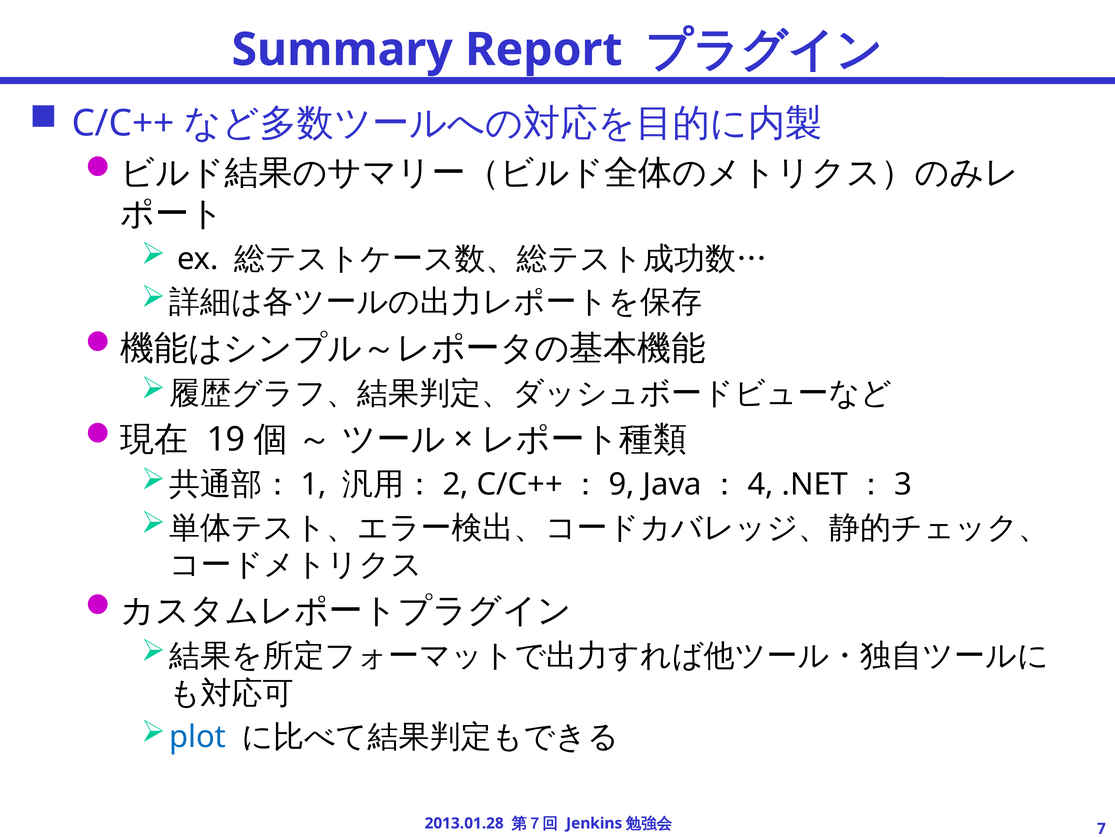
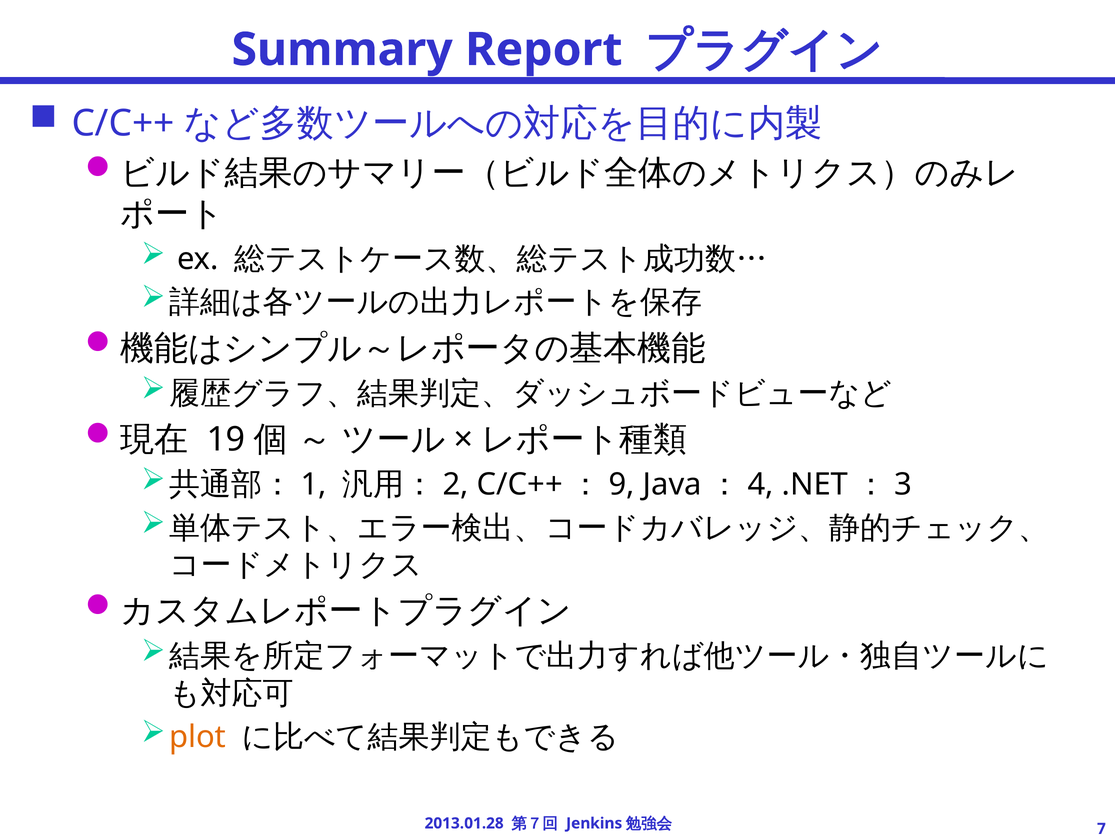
plot colour: blue -> orange
